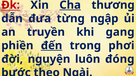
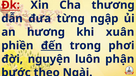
Cha underline: present -> none
truyền: truyền -> hương
gang: gang -> xuân
đóng: đóng -> phận
